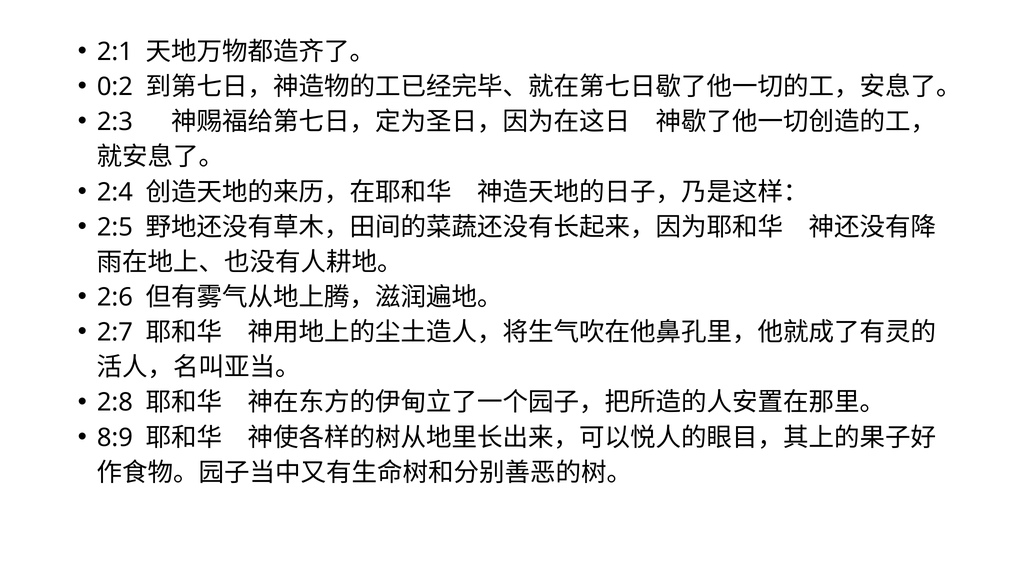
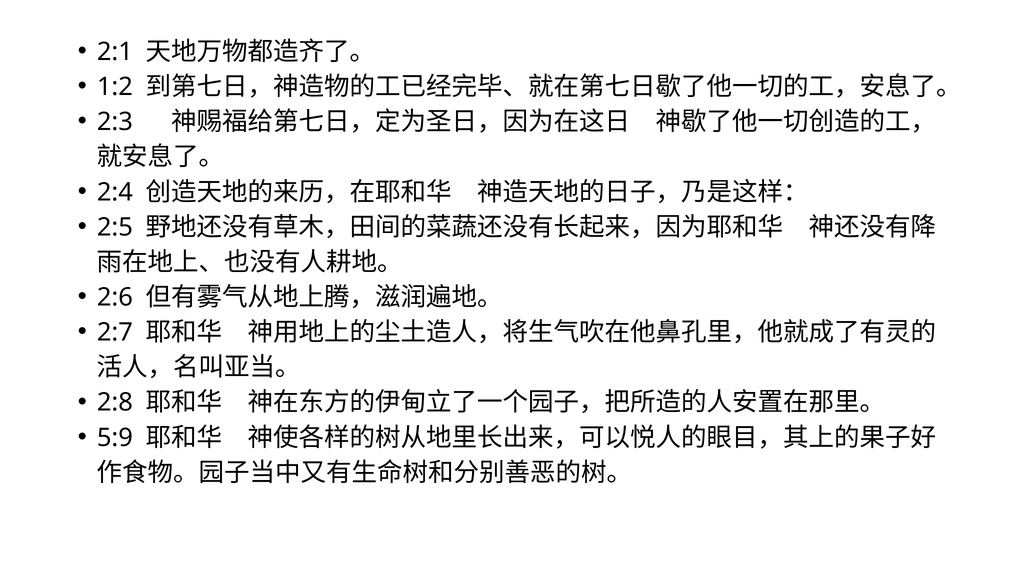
0:2: 0:2 -> 1:2
8:9: 8:9 -> 5:9
